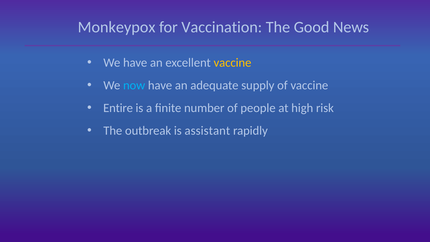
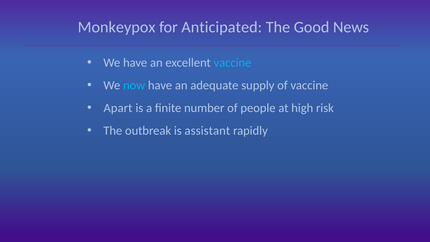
Vaccination: Vaccination -> Anticipated
vaccine at (232, 63) colour: yellow -> light blue
Entire: Entire -> Apart
